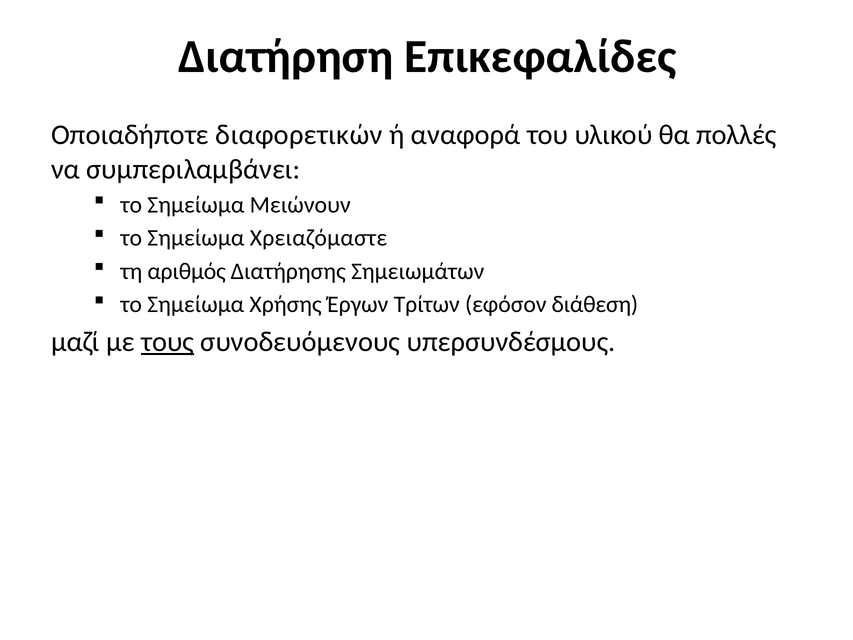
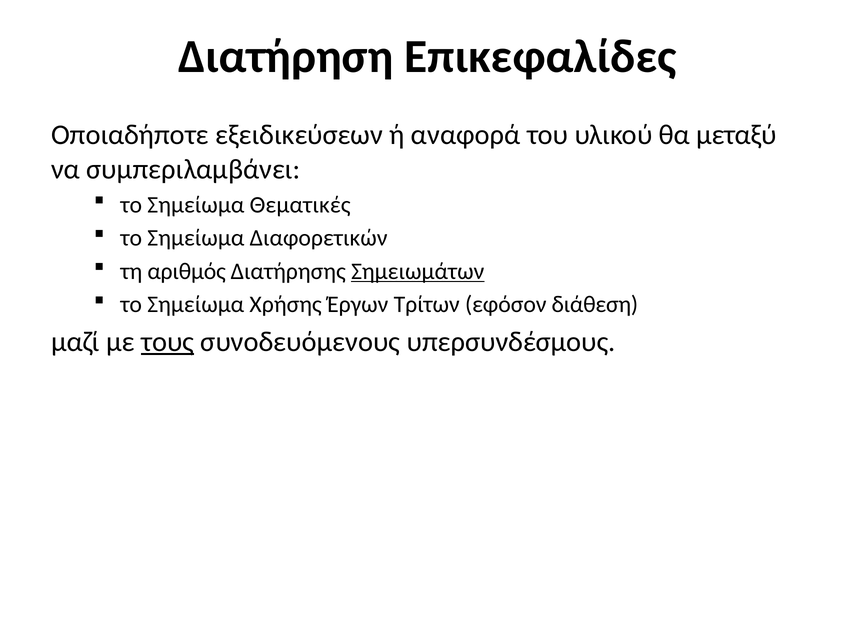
διαφορετικών: διαφορετικών -> εξειδικεύσεων
πολλές: πολλές -> μεταξύ
Μειώνουν: Μειώνουν -> Θεματικές
Χρειαζόμαστε: Χρειαζόμαστε -> Διαφορετικών
Σημειωμάτων underline: none -> present
